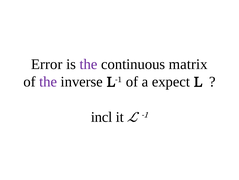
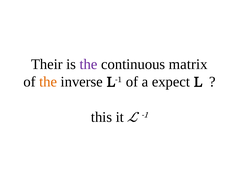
Error: Error -> Their
the at (48, 81) colour: purple -> orange
incl: incl -> this
